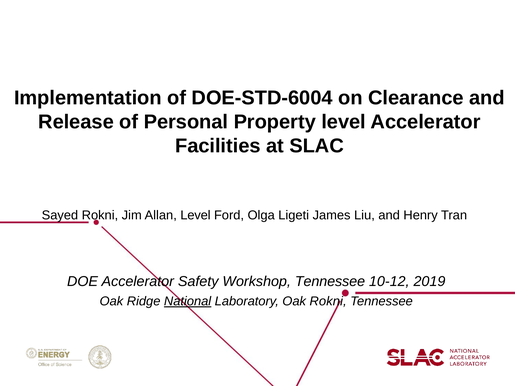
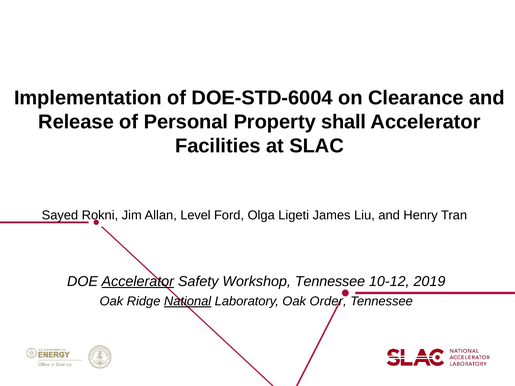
Property level: level -> shall
Accelerator at (138, 282) underline: none -> present
Oak Rokni: Rokni -> Order
